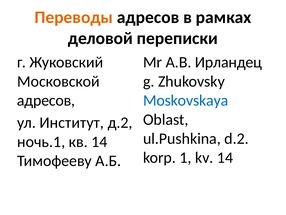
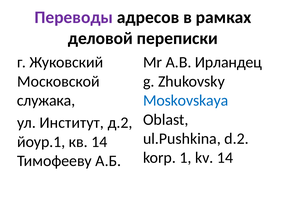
Переводы colour: orange -> purple
адресов at (46, 100): адресов -> служака
ночь.1: ночь.1 -> йоур.1
